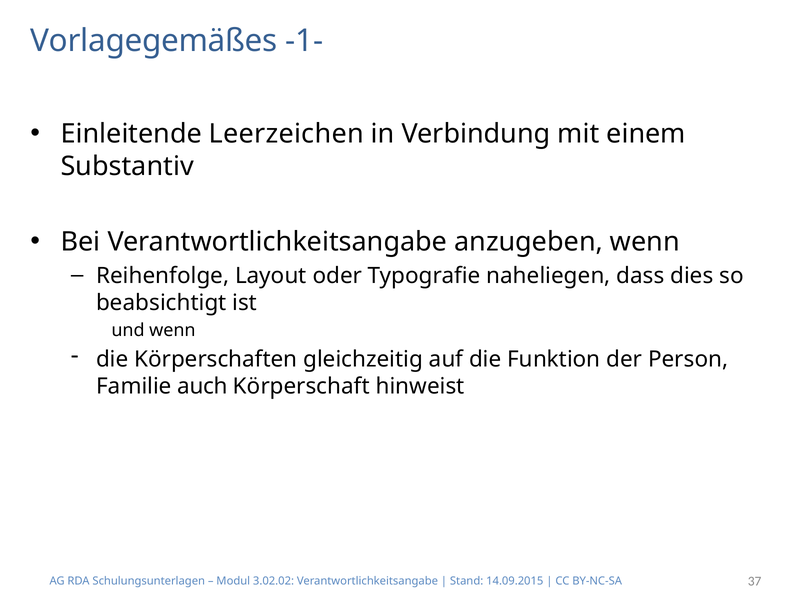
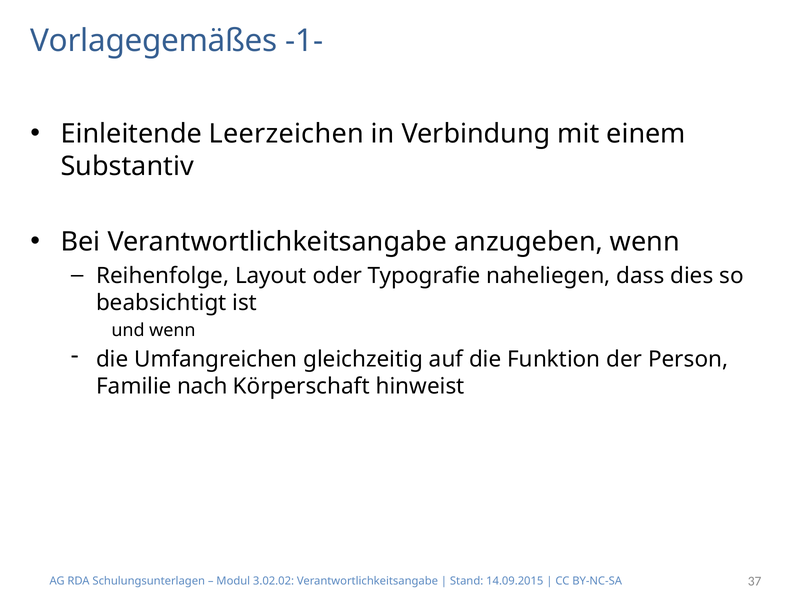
Körperschaften: Körperschaften -> Umfangreichen
auch: auch -> nach
